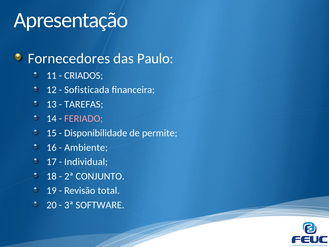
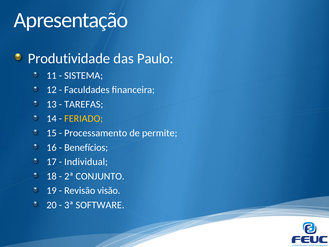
Fornecedores: Fornecedores -> Produtividade
CRIADOS: CRIADOS -> SISTEMA
Sofisticada: Sofisticada -> Faculdades
FERIADO colour: pink -> yellow
Disponibilidade: Disponibilidade -> Processamento
Ambiente: Ambiente -> Benefícios
total: total -> visão
